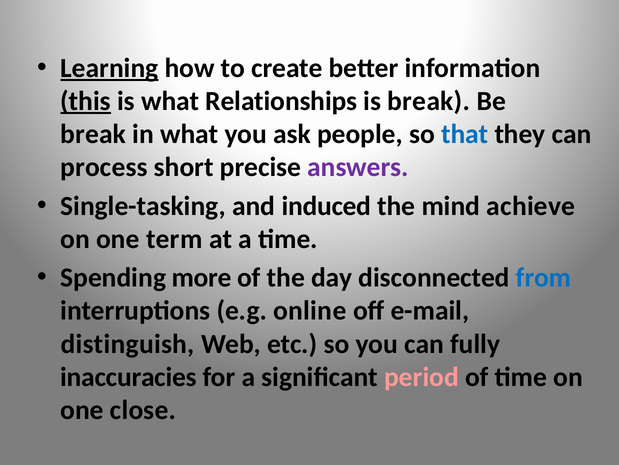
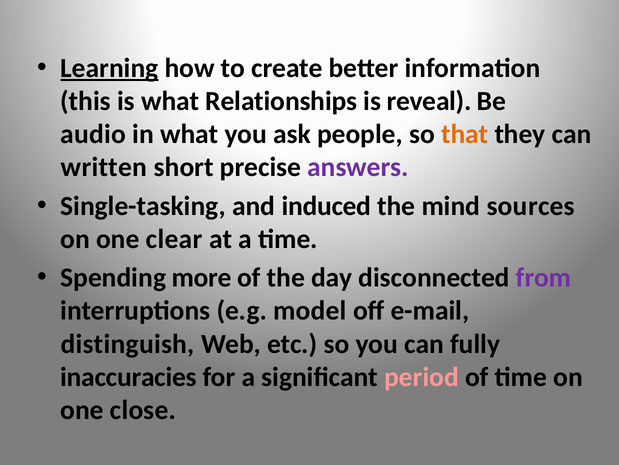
this underline: present -> none
is break: break -> reveal
break at (93, 134): break -> audio
that colour: blue -> orange
process: process -> written
achieve: achieve -> sources
term: term -> clear
from colour: blue -> purple
online: online -> model
